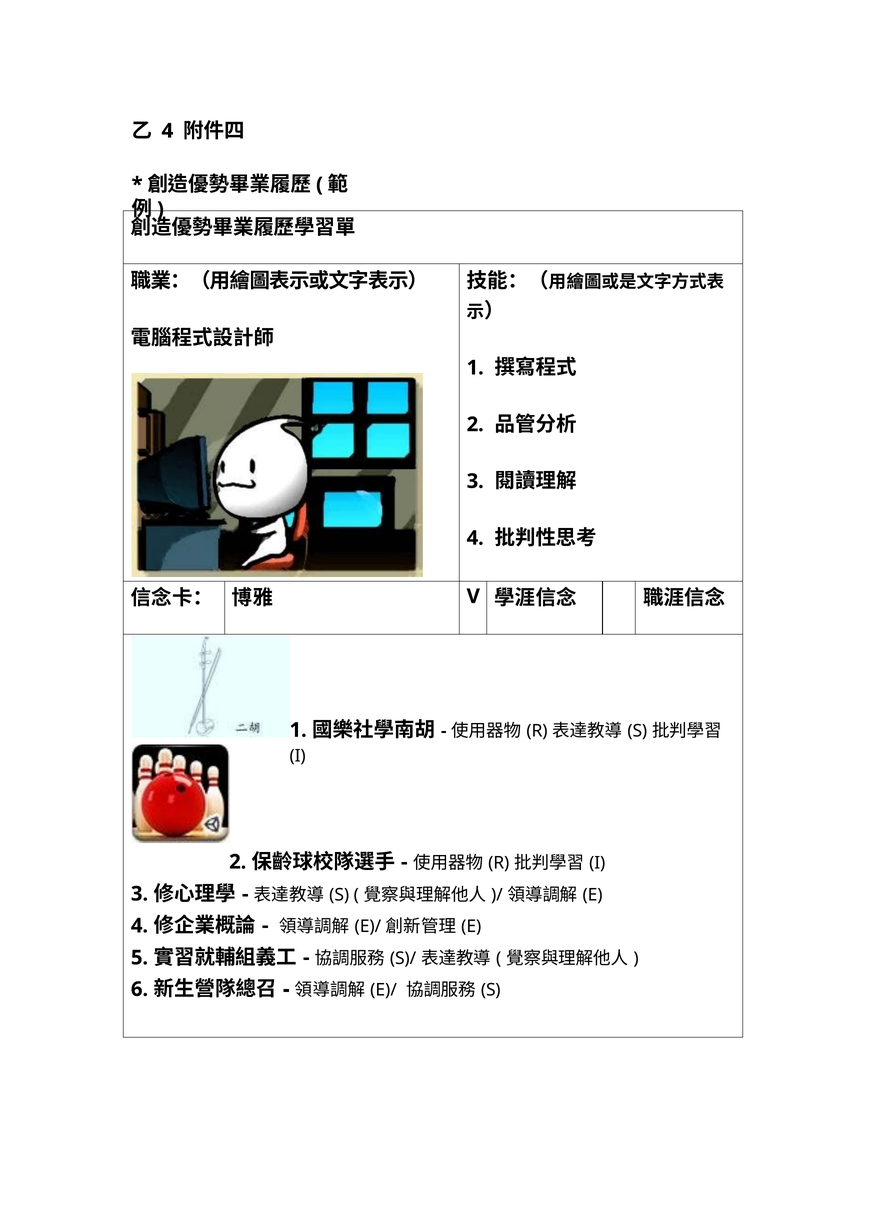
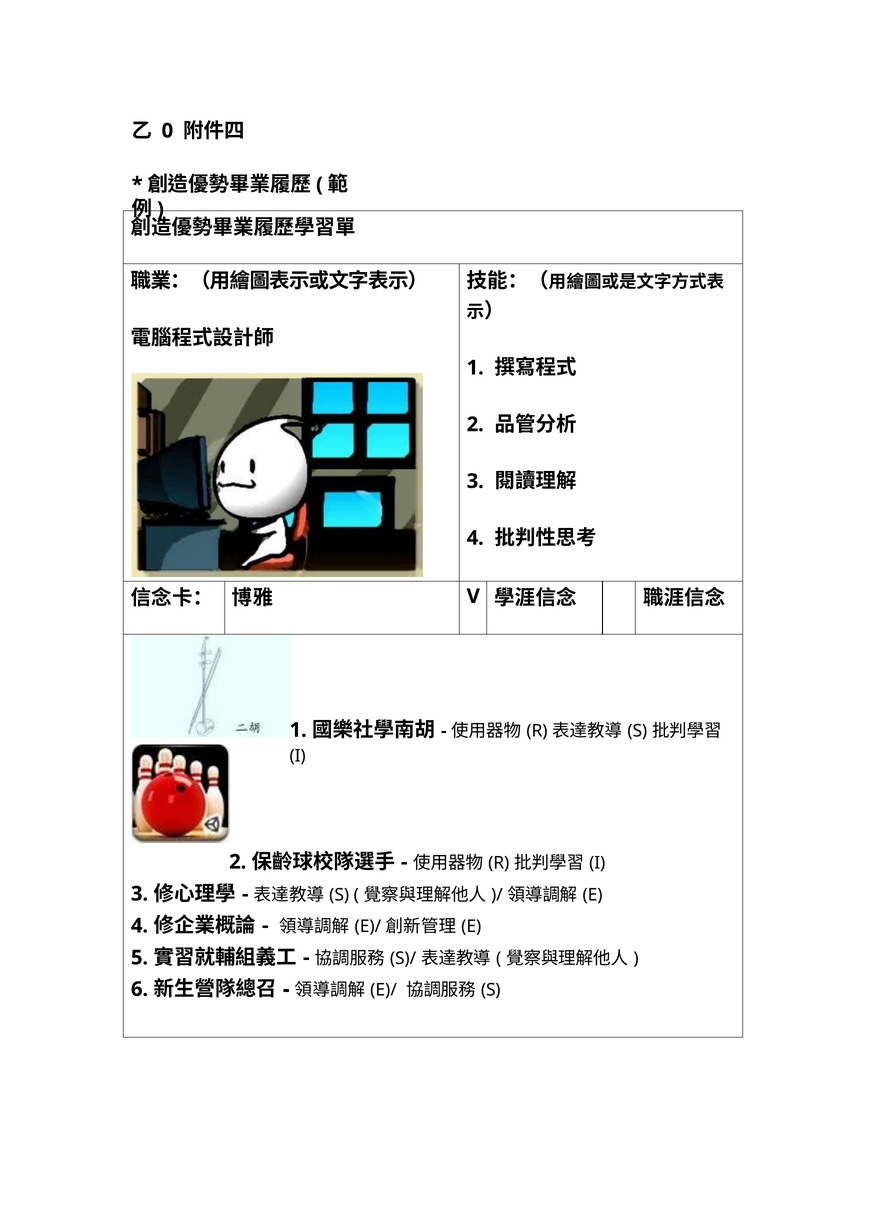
4 at (167, 131): 4 -> 0
